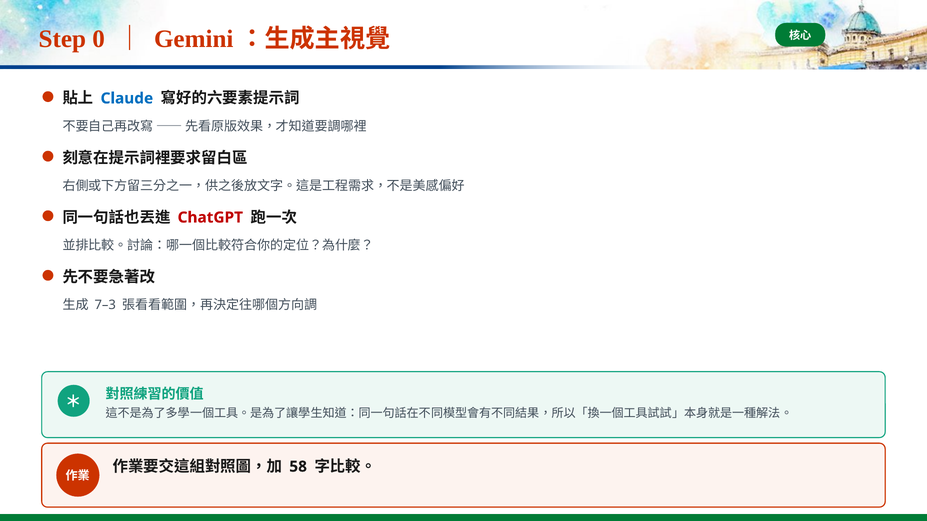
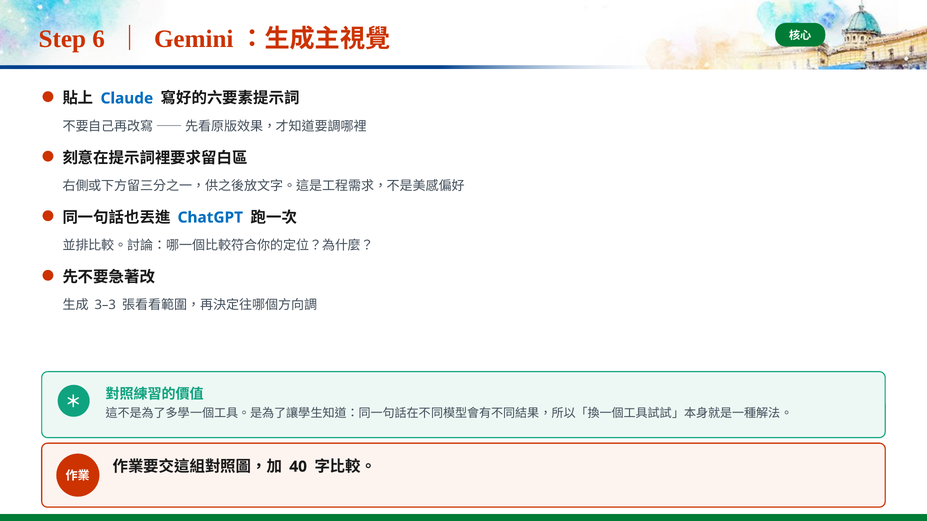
0: 0 -> 6
ChatGPT colour: red -> blue
7–3: 7–3 -> 3–3
58: 58 -> 40
